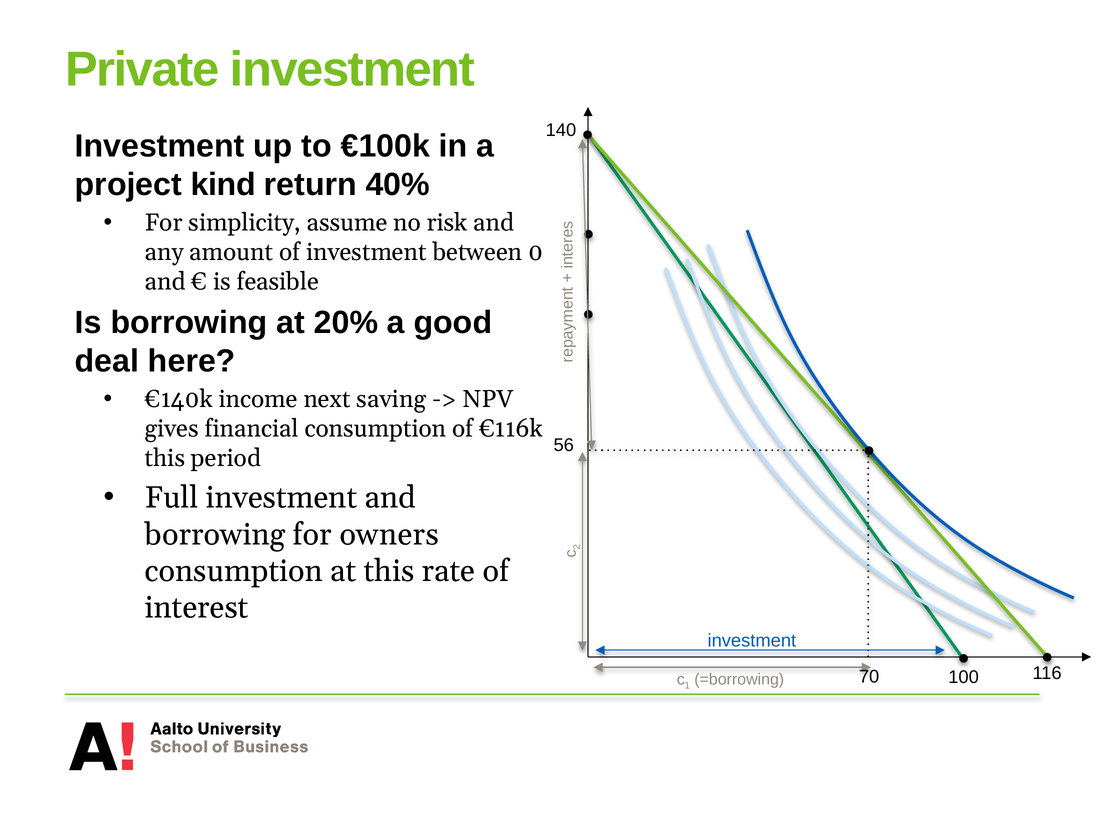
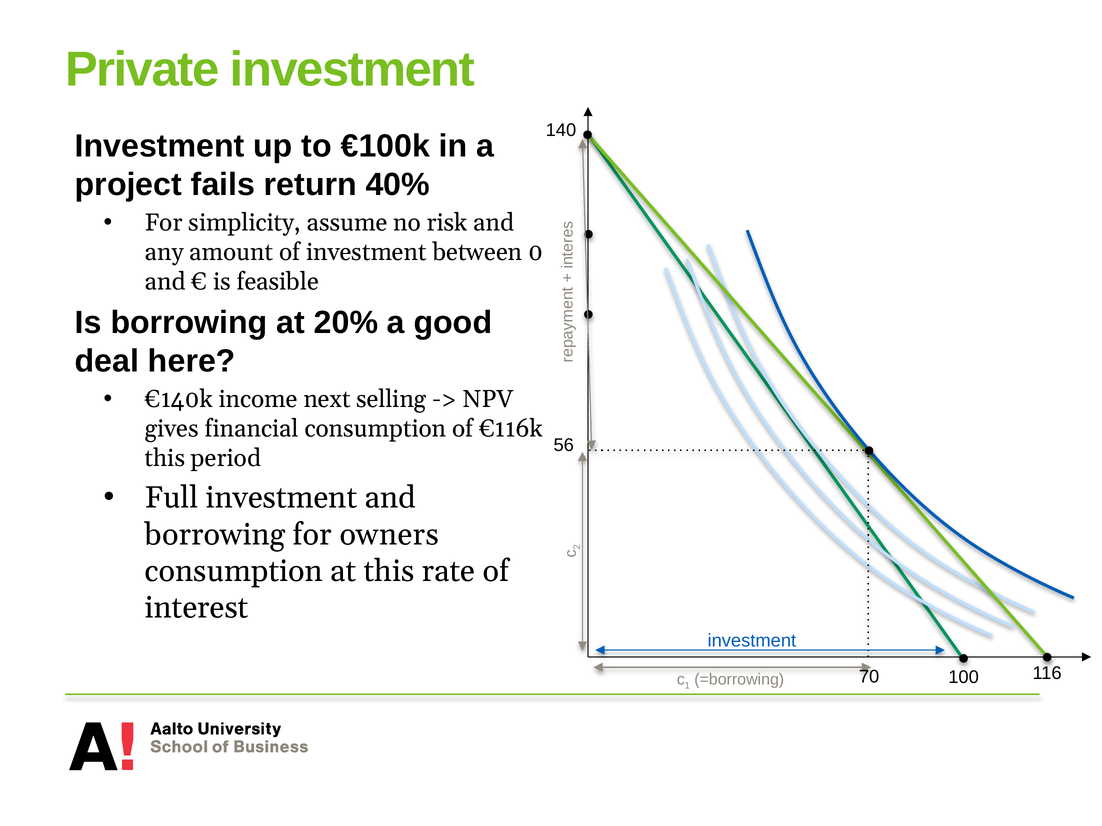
kind: kind -> fails
saving: saving -> selling
